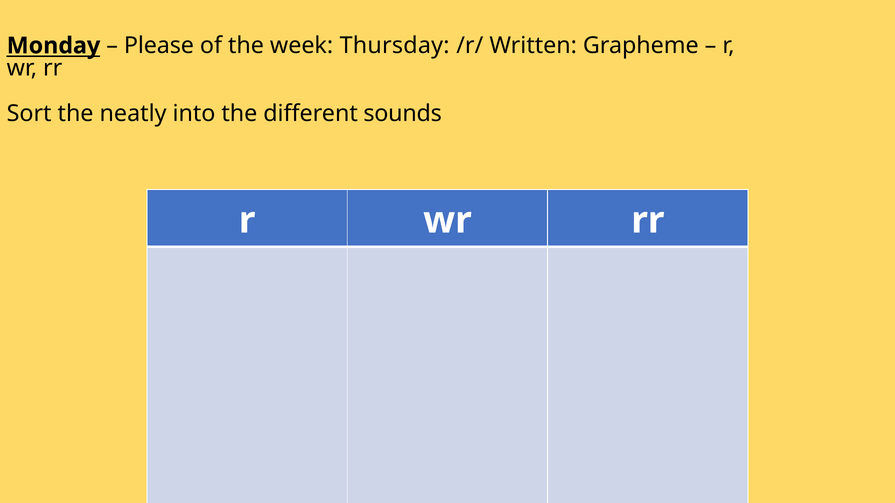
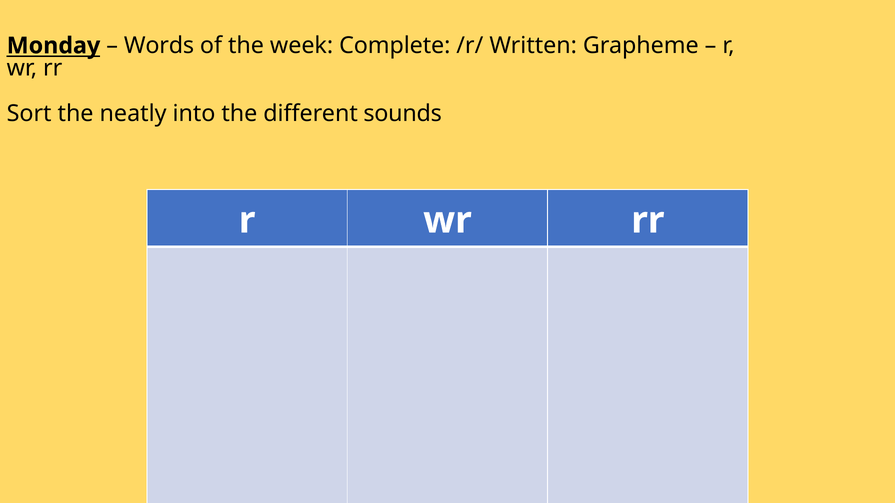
Please: Please -> Words
Thursday: Thursday -> Complete
